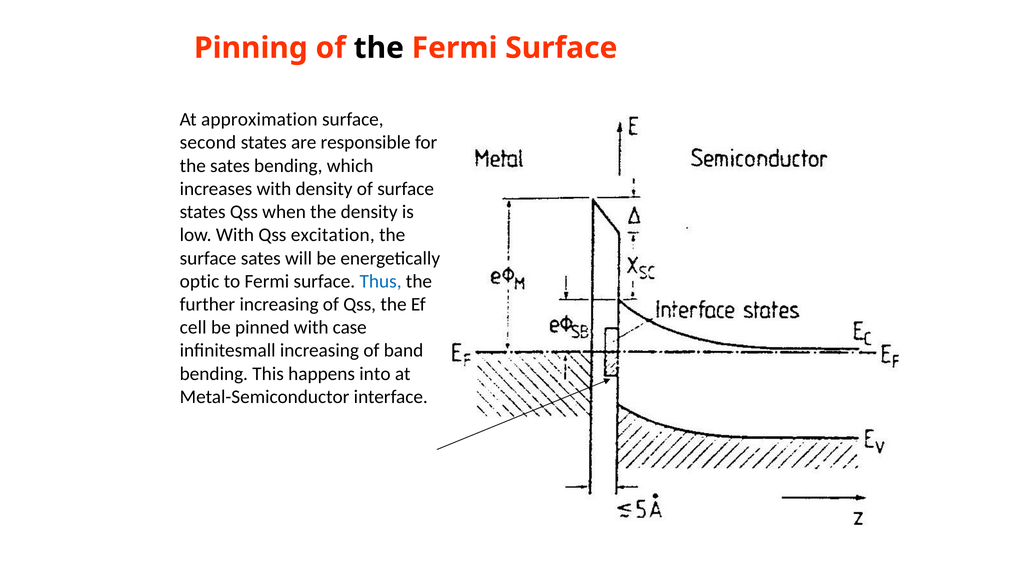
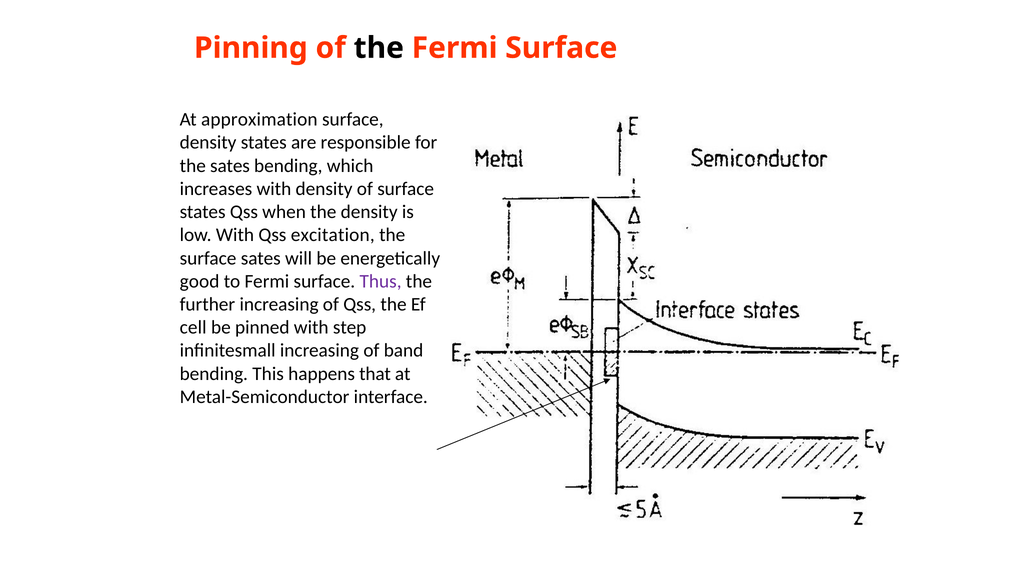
second at (208, 143): second -> density
optic: optic -> good
Thus colour: blue -> purple
case: case -> step
into: into -> that
